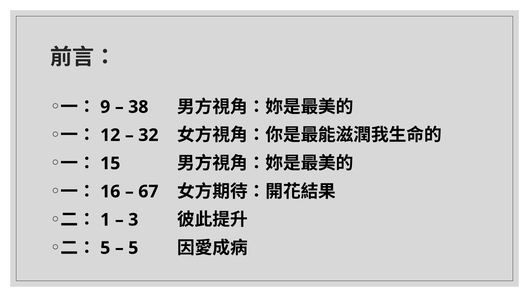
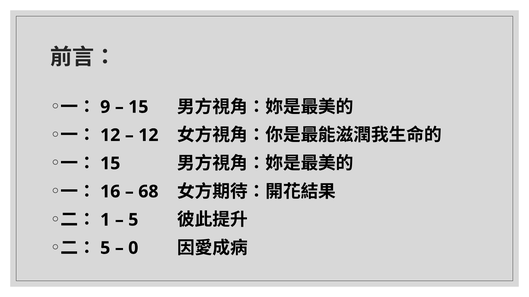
38 at (138, 107): 38 -> 15
32 at (148, 135): 32 -> 12
67: 67 -> 68
3 at (133, 220): 3 -> 5
5 at (133, 248): 5 -> 0
